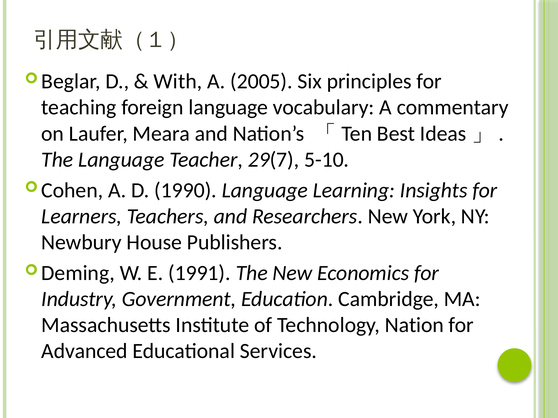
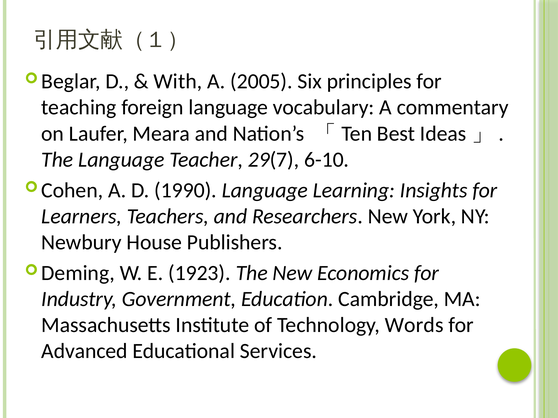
5-10: 5-10 -> 6-10
1991: 1991 -> 1923
Nation: Nation -> Words
